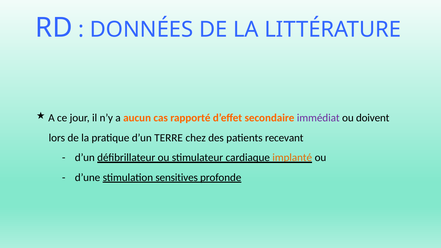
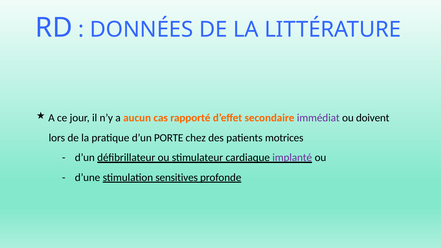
TERRE: TERRE -> PORTE
recevant: recevant -> motrices
implanté colour: orange -> purple
